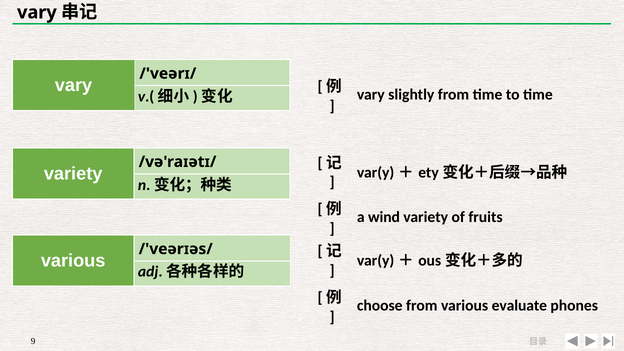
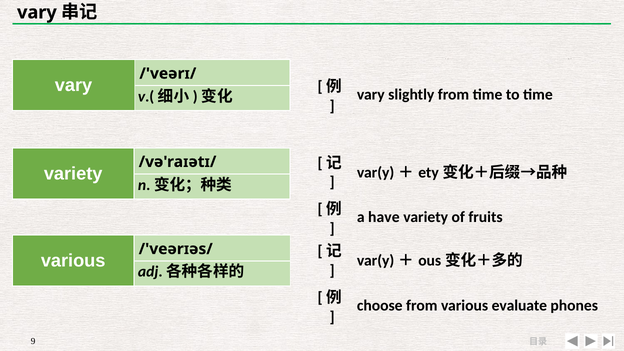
wind: wind -> have
